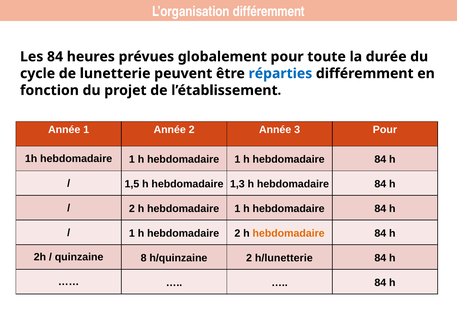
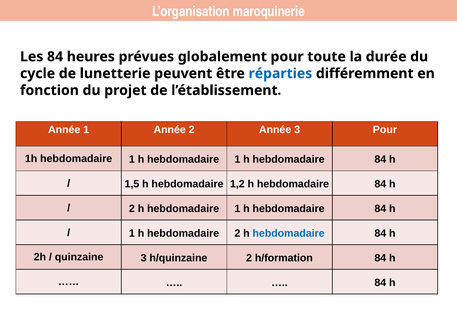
L’organisation différemment: différemment -> maroquinerie
1,3: 1,3 -> 1,2
hebdomadaire at (289, 234) colour: orange -> blue
quinzaine 8: 8 -> 3
h/lunetterie: h/lunetterie -> h/formation
